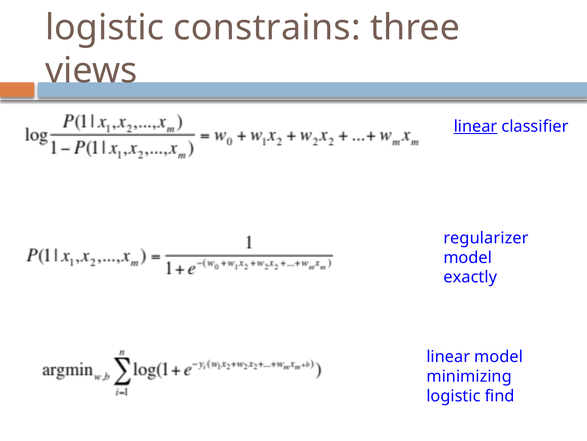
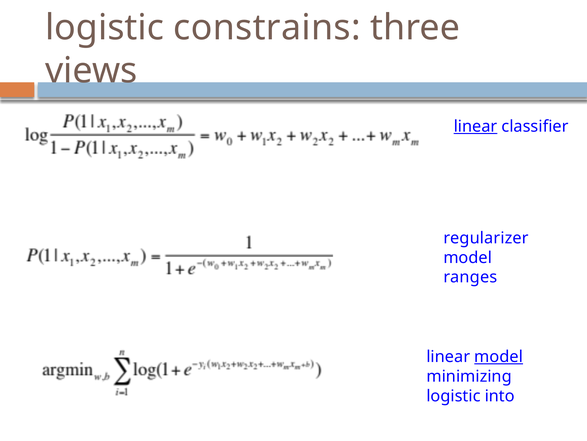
exactly: exactly -> ranges
model at (499, 356) underline: none -> present
find: find -> into
